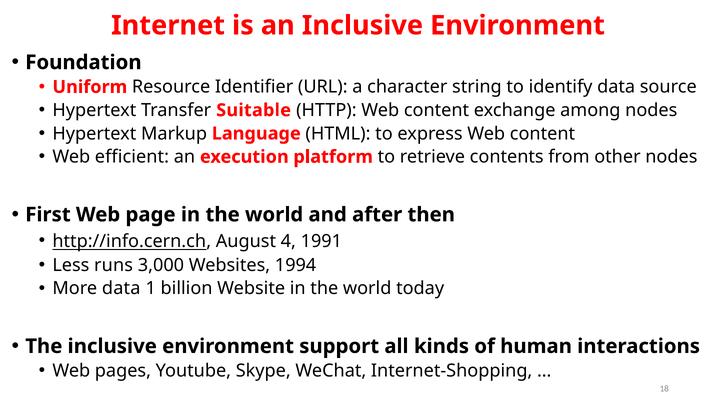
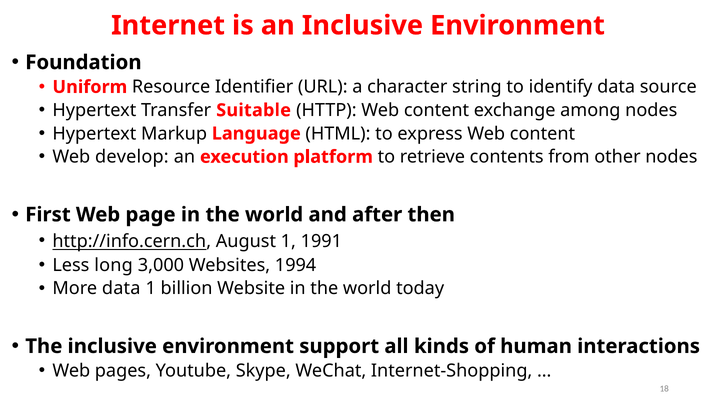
efficient: efficient -> develop
August 4: 4 -> 1
runs: runs -> long
